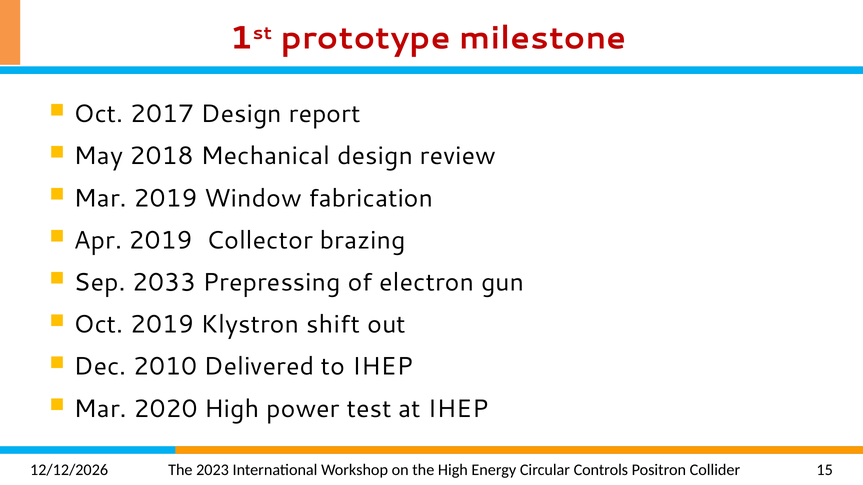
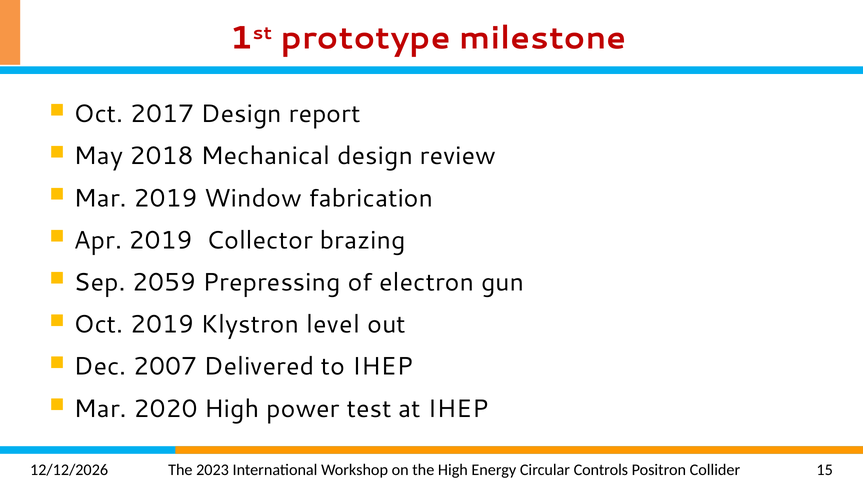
2033: 2033 -> 2059
shift: shift -> level
2010: 2010 -> 2007
